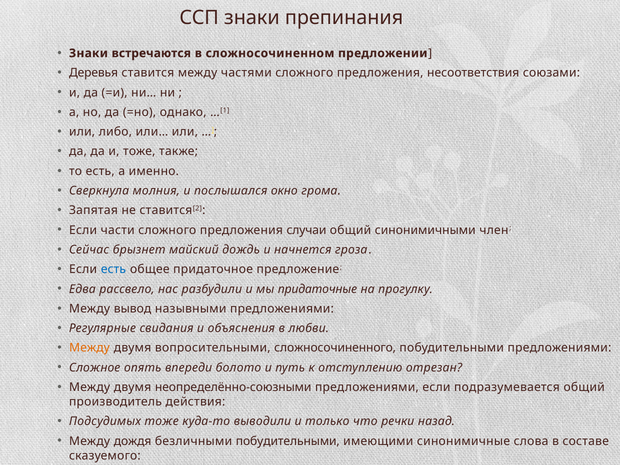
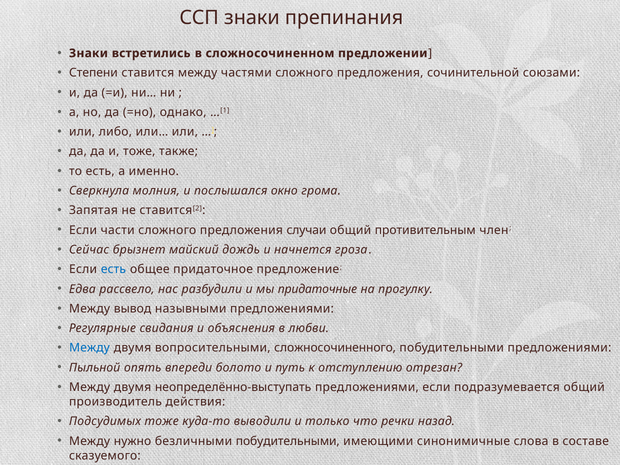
встречаются: встречаются -> встретились
Деревья: Деревья -> Степени
несоответствия: несоответствия -> сочинительной
синонимичными: синонимичными -> противительным
Между at (90, 348) colour: orange -> blue
Сложное: Сложное -> Пыльной
неопределённо-союзными: неопределённо-союзными -> неопределённо-выступать
Между дождя: дождя -> нужно
